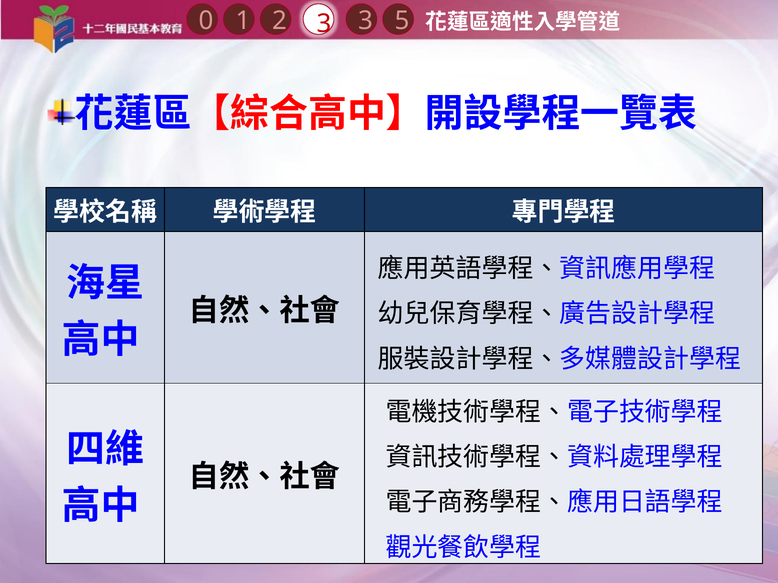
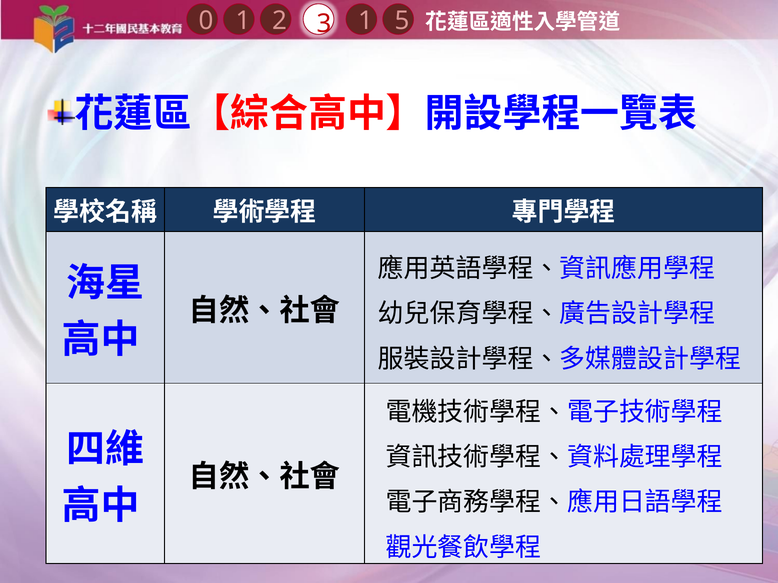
1 3: 3 -> 1
